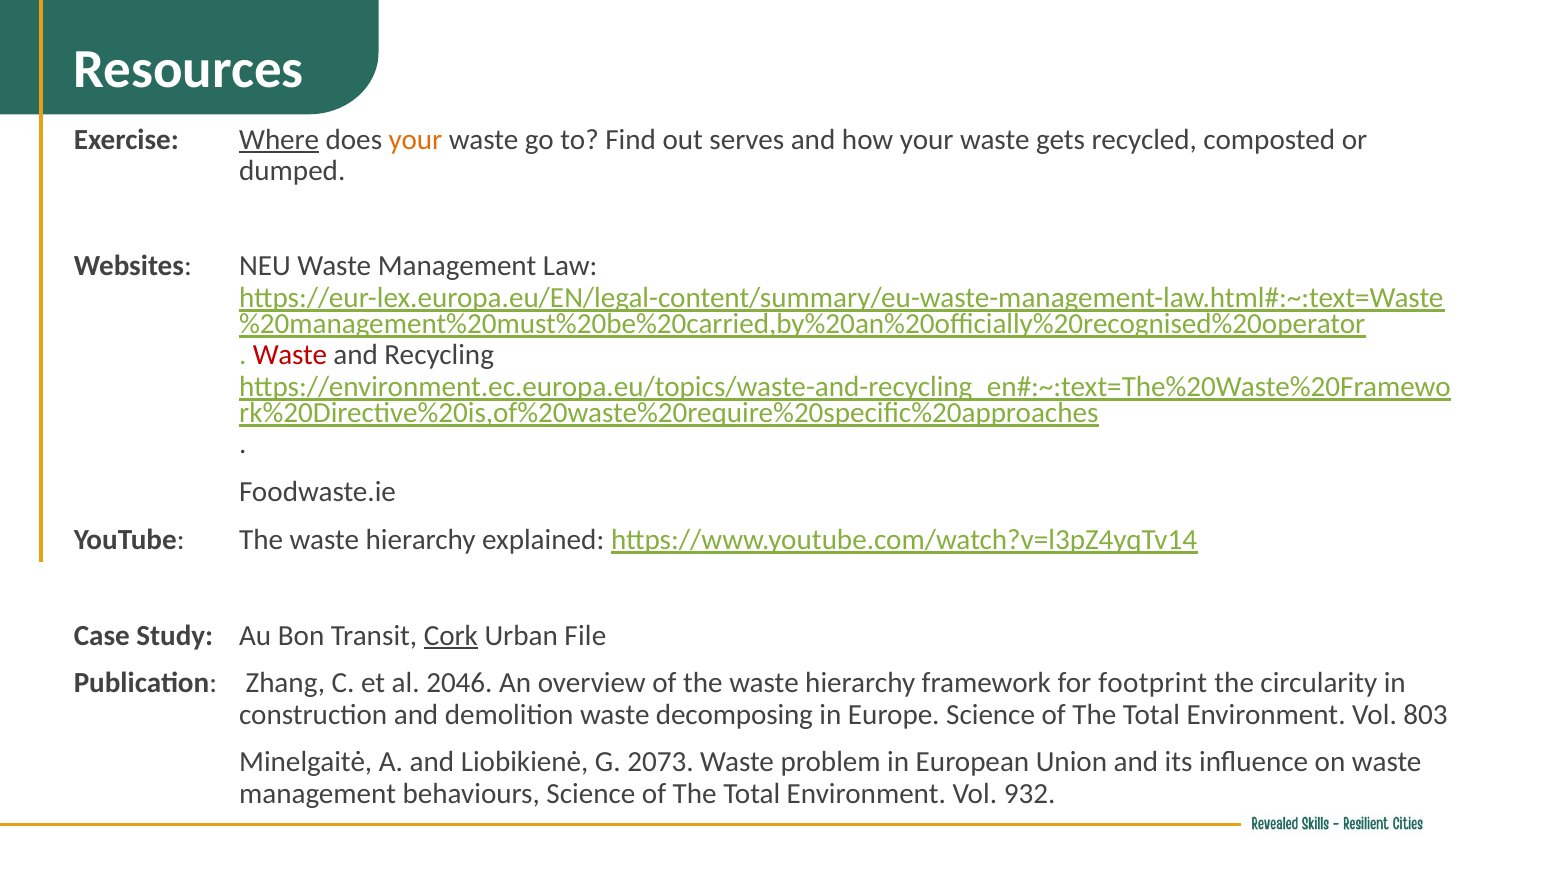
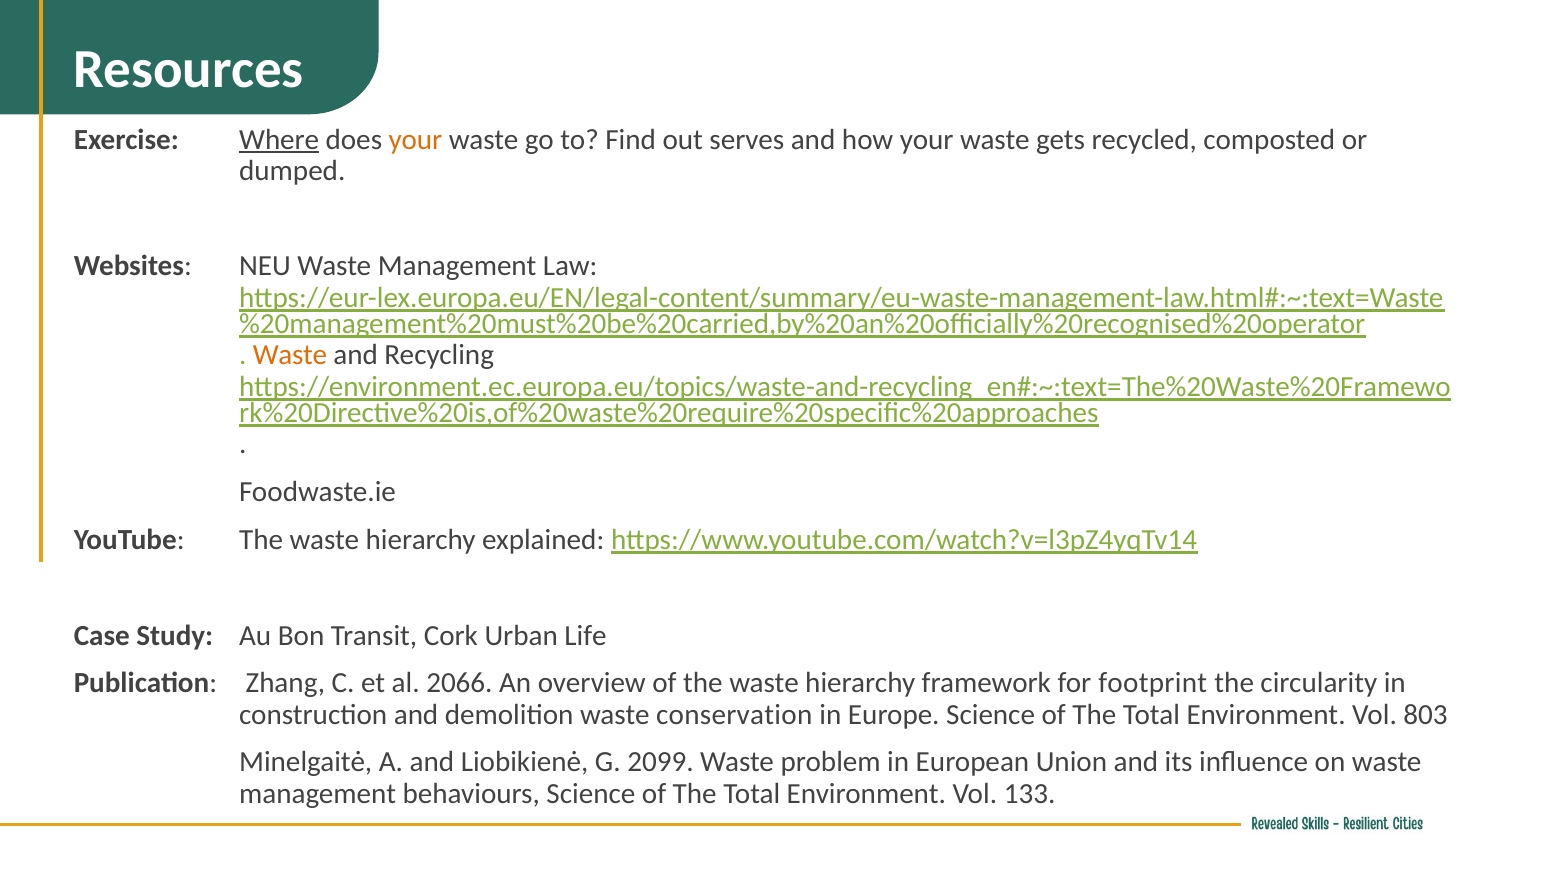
Waste at (290, 355) colour: red -> orange
Cork underline: present -> none
File: File -> Life
2046: 2046 -> 2066
decomposing: decomposing -> conservation
2073: 2073 -> 2099
932: 932 -> 133
